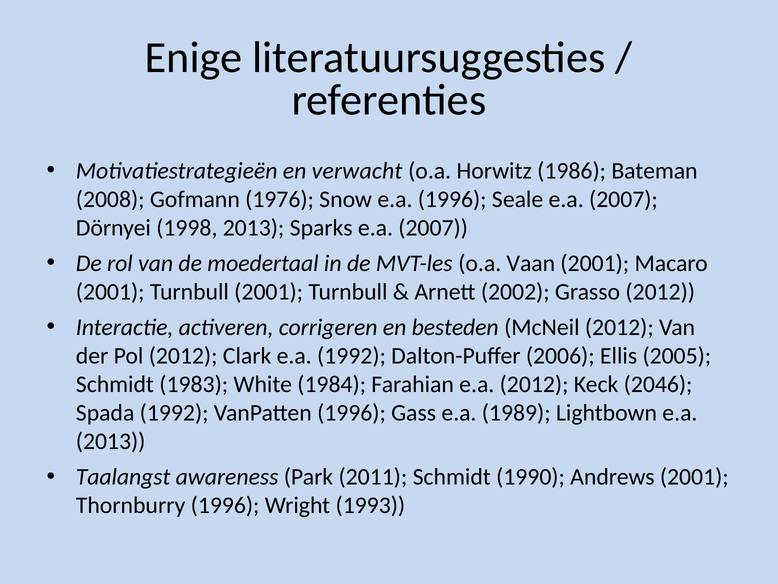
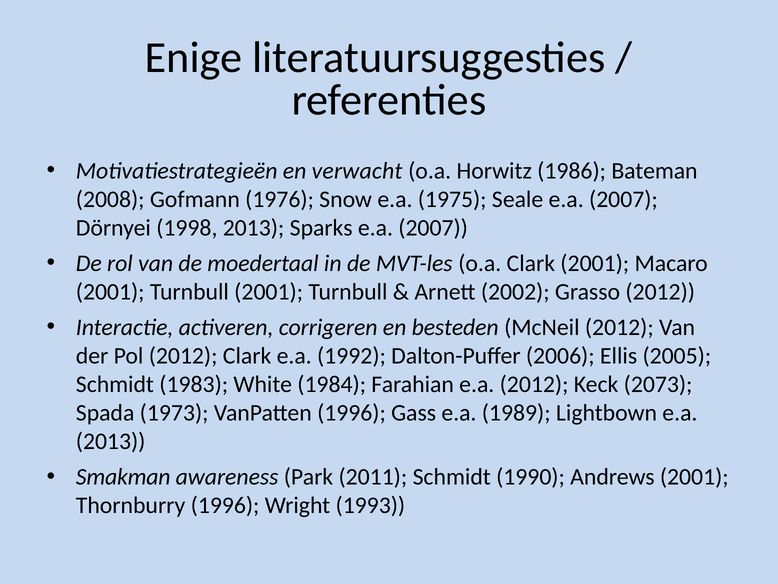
e.a 1996: 1996 -> 1975
o.a Vaan: Vaan -> Clark
2046: 2046 -> 2073
Spada 1992: 1992 -> 1973
Taalangst: Taalangst -> Smakman
